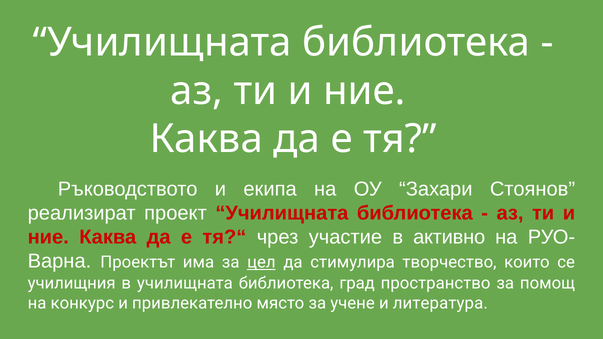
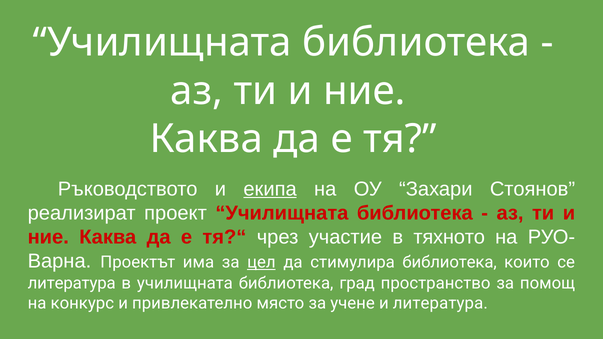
екипа underline: none -> present
активно: активно -> тяхното
стимулира творчество: творчество -> библиотека
училищния at (72, 283): училищния -> литература
